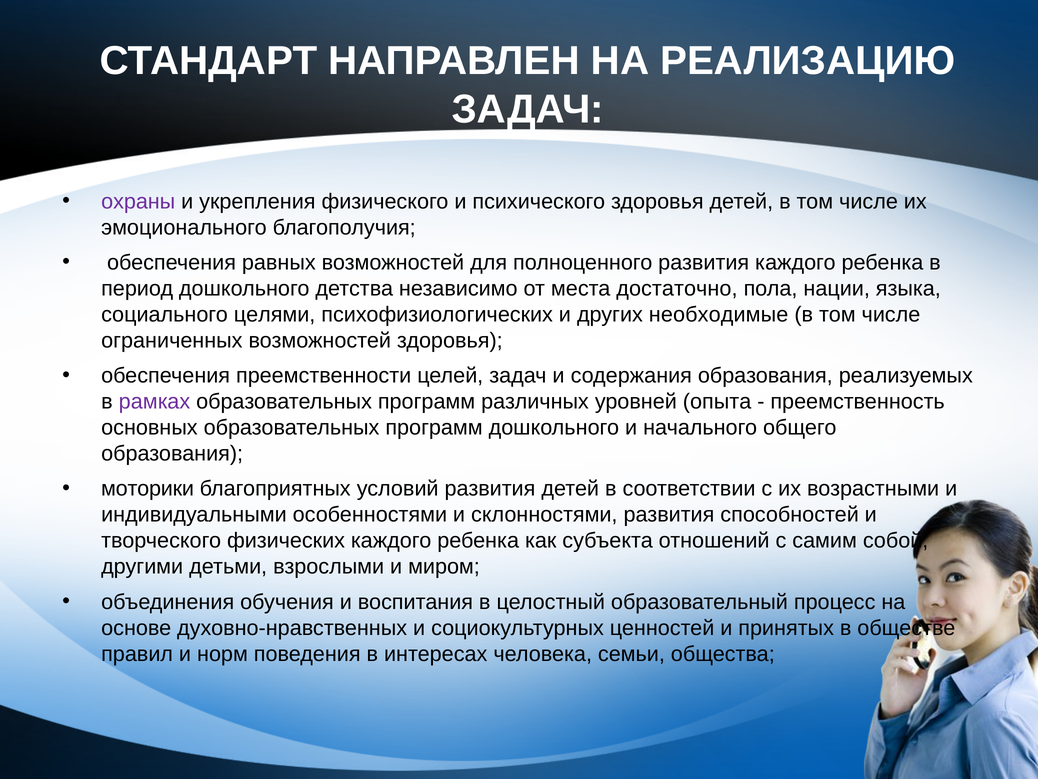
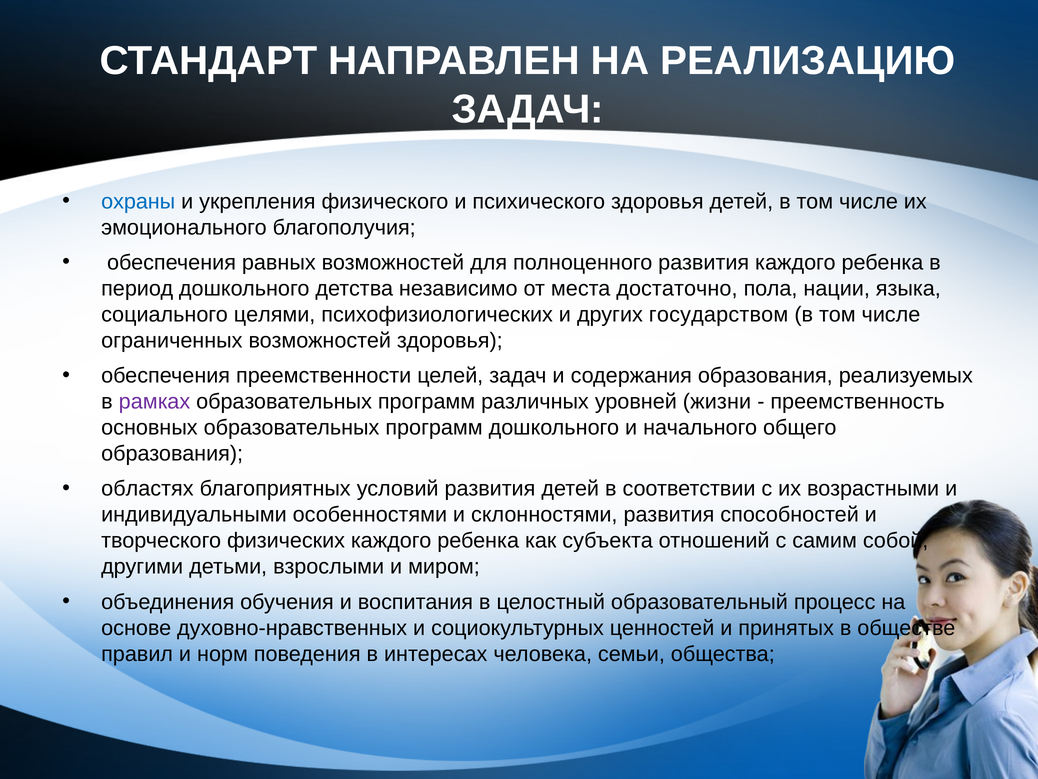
охраны colour: purple -> blue
необходимые: необходимые -> государством
опыта: опыта -> жизни
моторики: моторики -> областях
